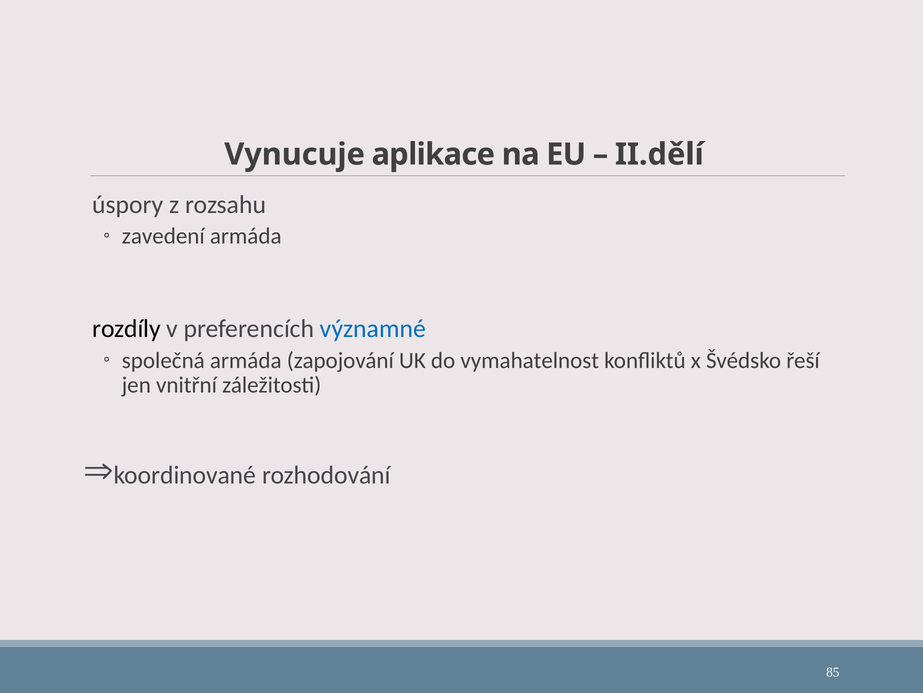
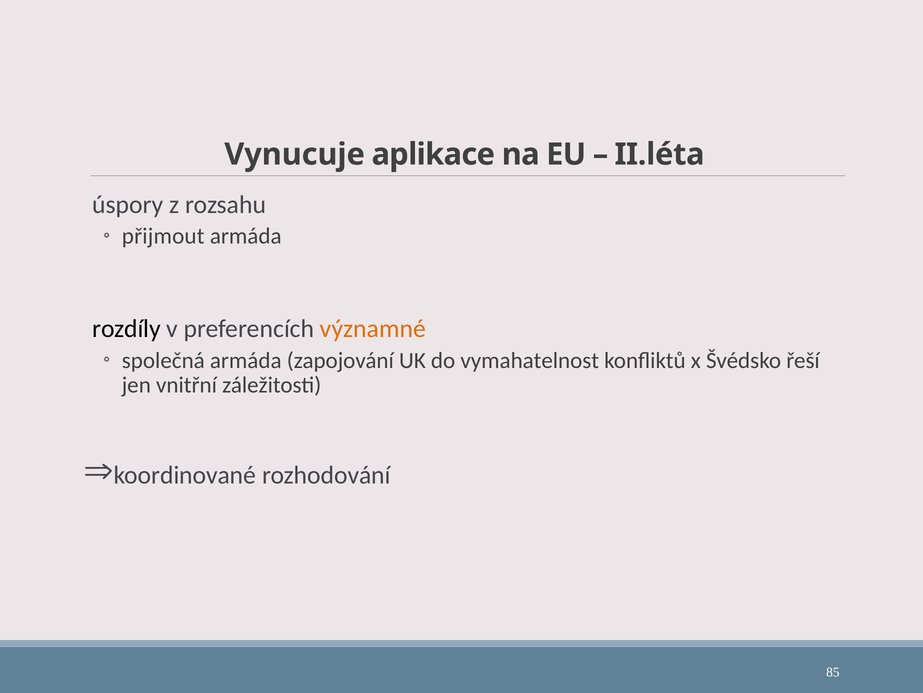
II.dělí: II.dělí -> II.léta
zavedení: zavedení -> přijmout
významné colour: blue -> orange
